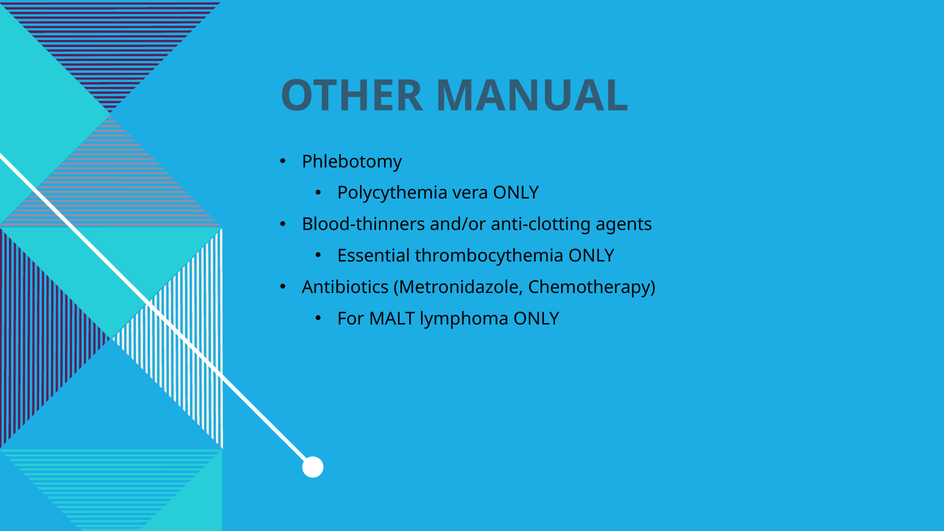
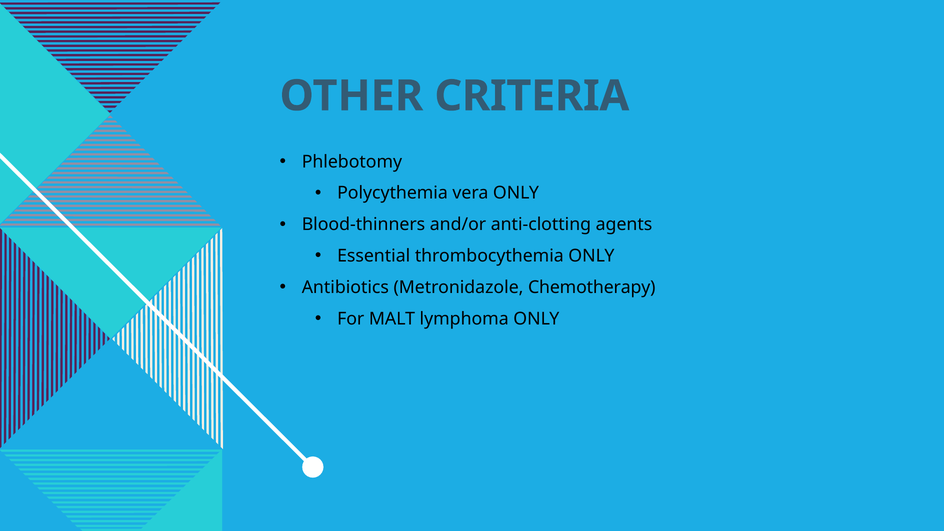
MANUAL: MANUAL -> CRITERIA
